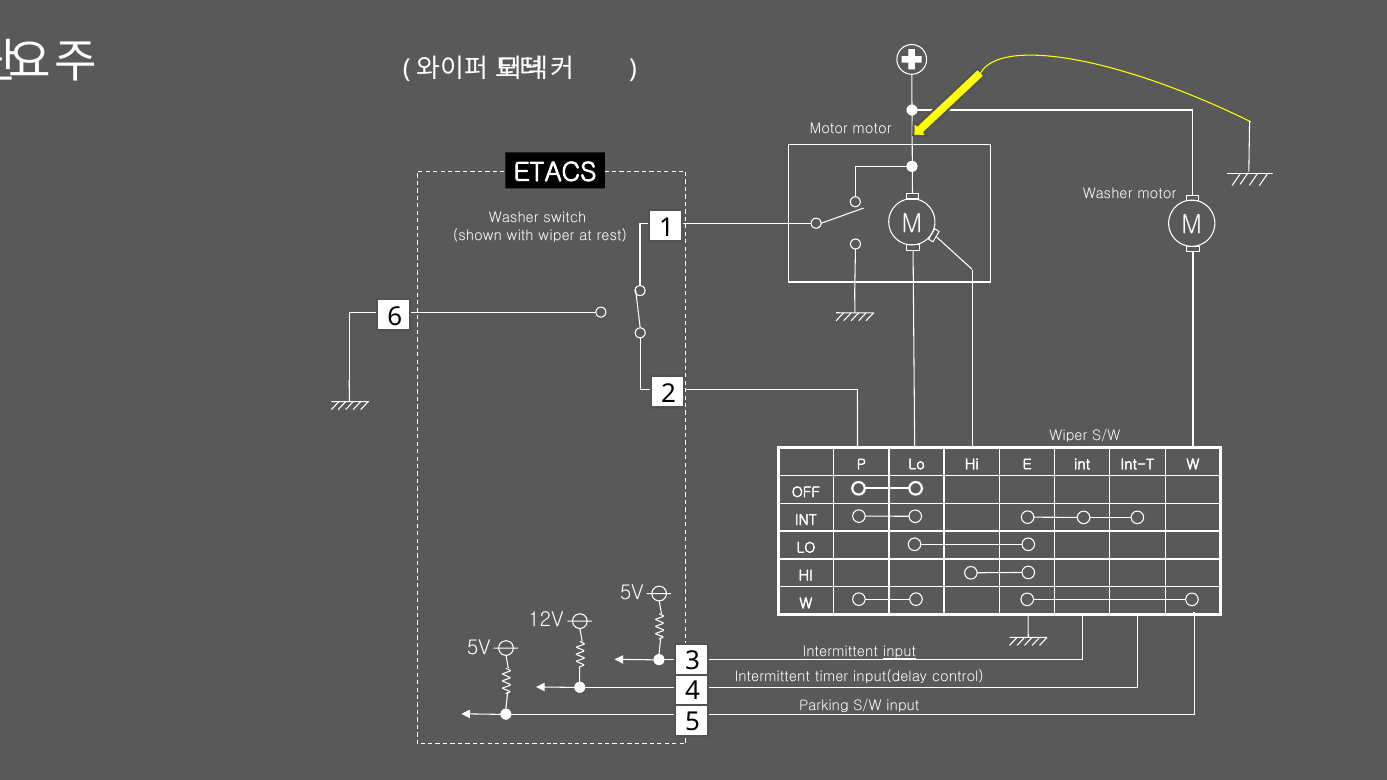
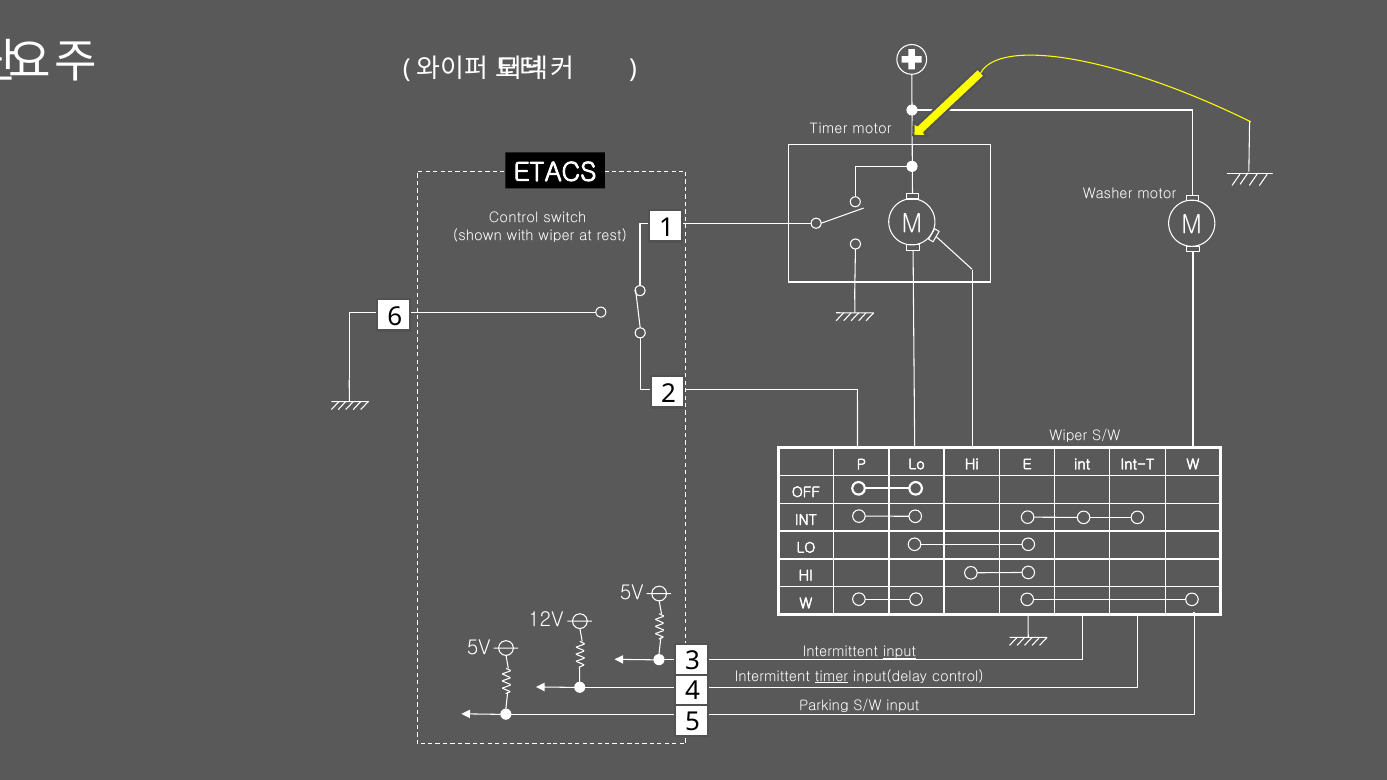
Motor at (829, 129): Motor -> Timer
Washer at (514, 218): Washer -> Control
timer at (832, 677) underline: none -> present
